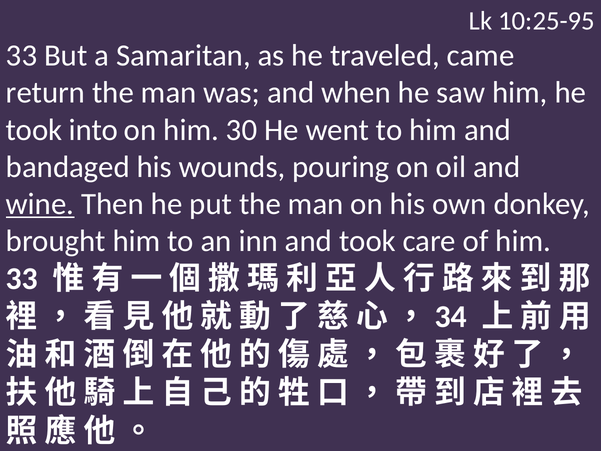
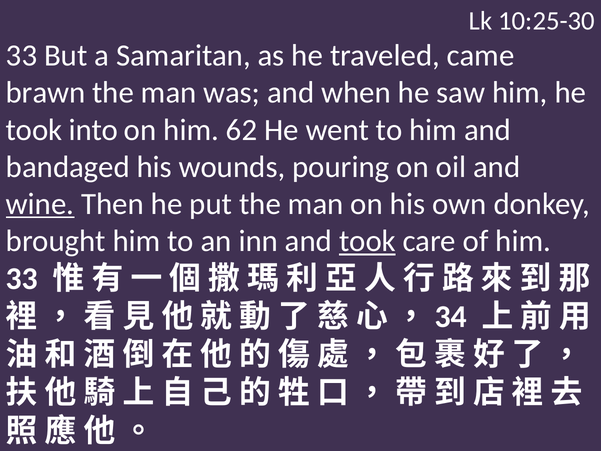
10:25-95: 10:25-95 -> 10:25-30
return: return -> brawn
30: 30 -> 62
took at (367, 241) underline: none -> present
